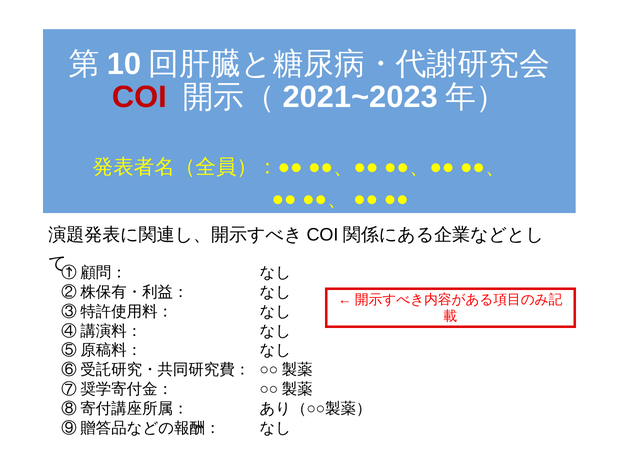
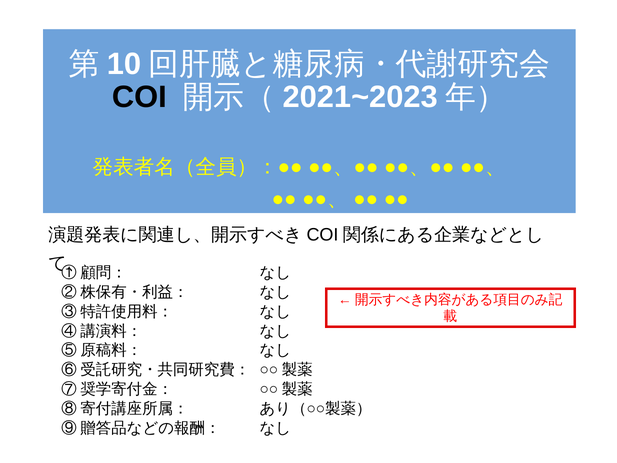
COI colour: red -> black
